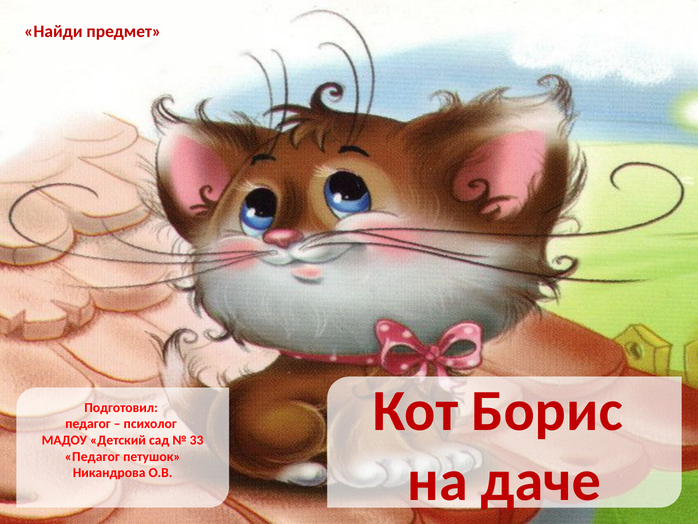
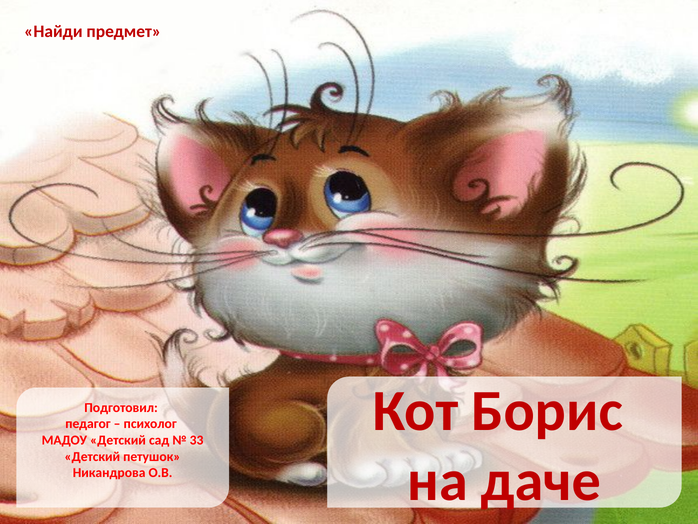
Педагог at (92, 456): Педагог -> Детский
